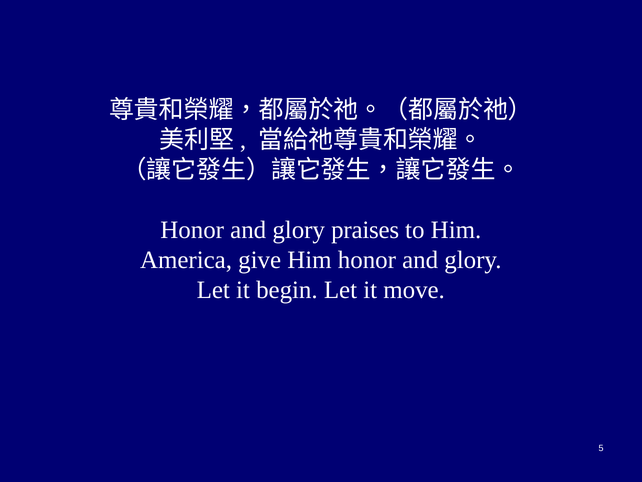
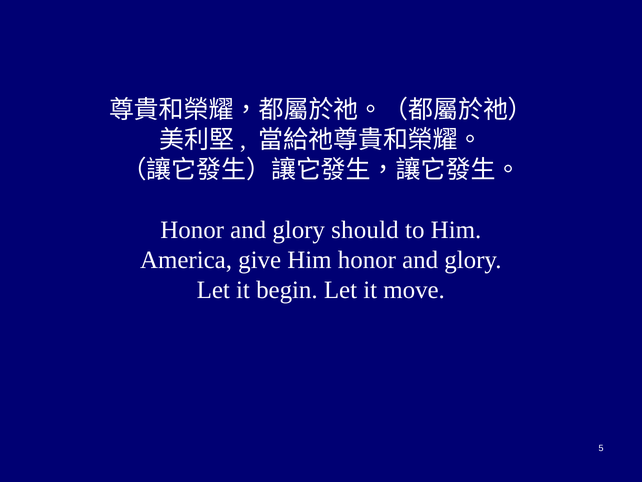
praises: praises -> should
